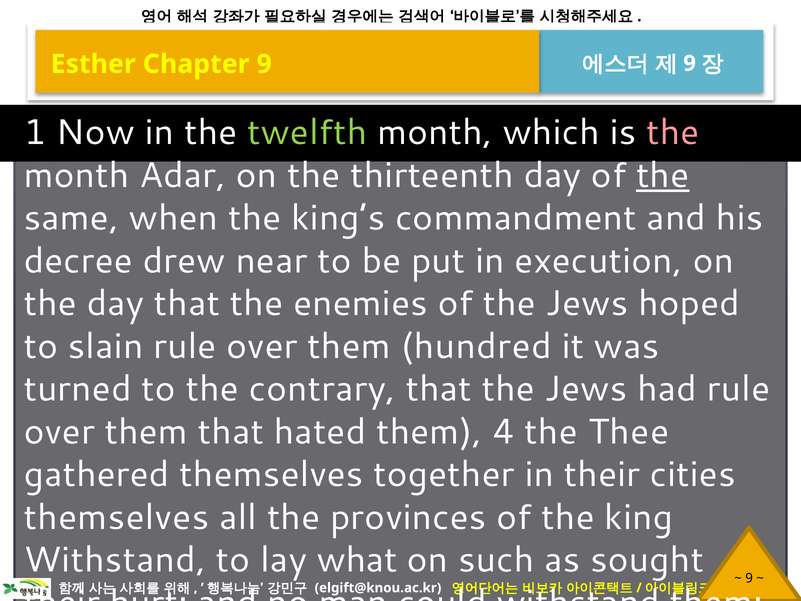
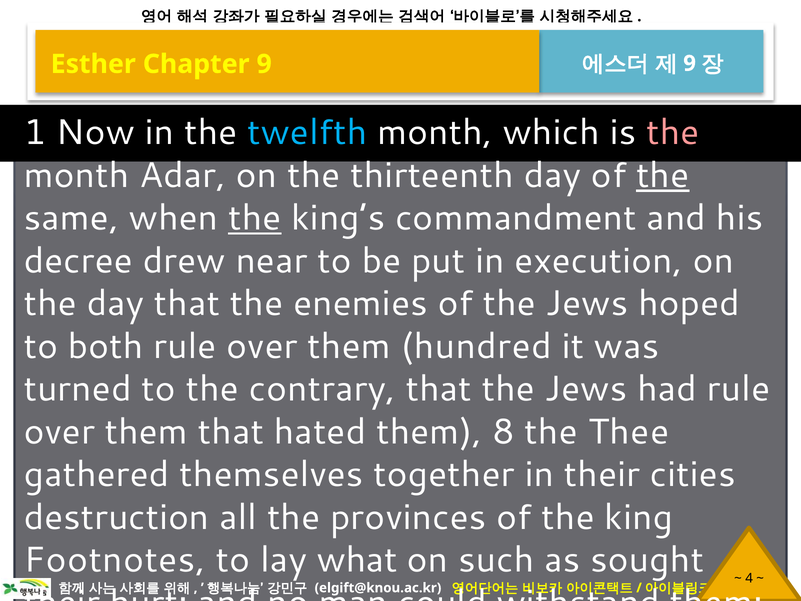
twelfth colour: light green -> light blue
the at (255, 218) underline: none -> present
slain: slain -> both
4: 4 -> 8
themselves at (116, 517): themselves -> destruction
Withstand at (115, 560): Withstand -> Footnotes
9 at (749, 578): 9 -> 4
